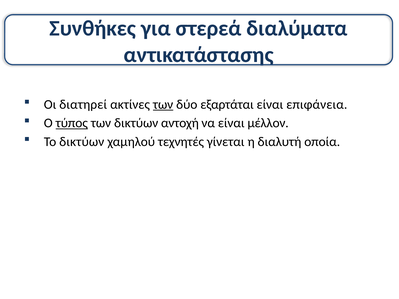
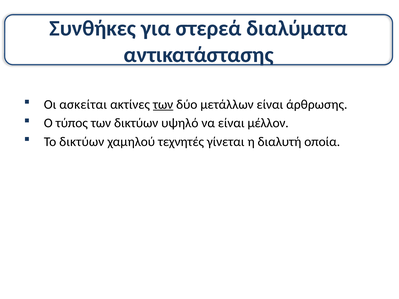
διατηρεί: διατηρεί -> ασκείται
εξαρτάται: εξαρτάται -> μετάλλων
επιφάνεια: επιφάνεια -> άρθρωσης
τύπος underline: present -> none
αντοχή: αντοχή -> υψηλό
